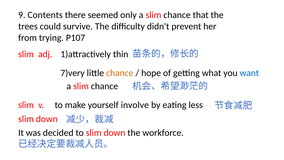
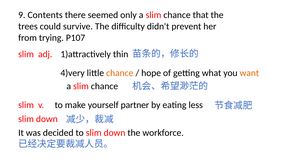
7)very: 7)very -> 4)very
want colour: blue -> orange
involve: involve -> partner
